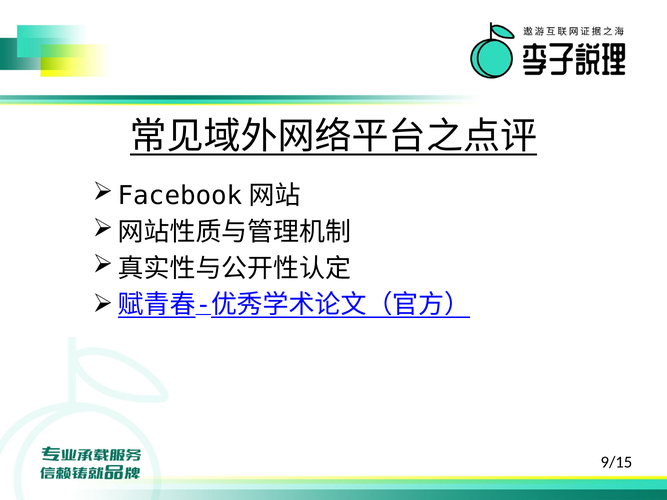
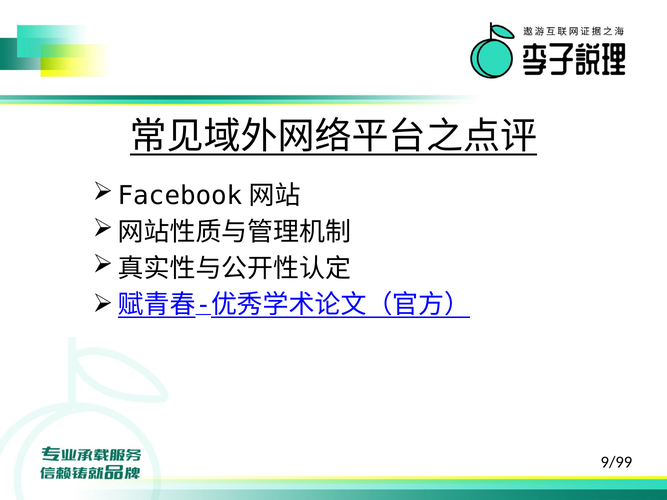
9/15: 9/15 -> 9/99
